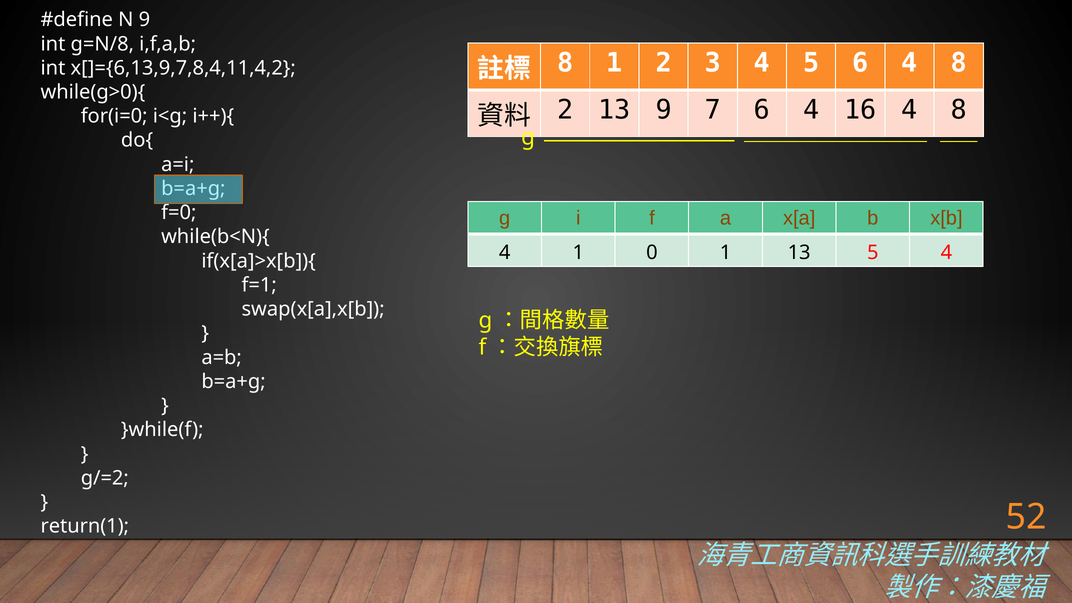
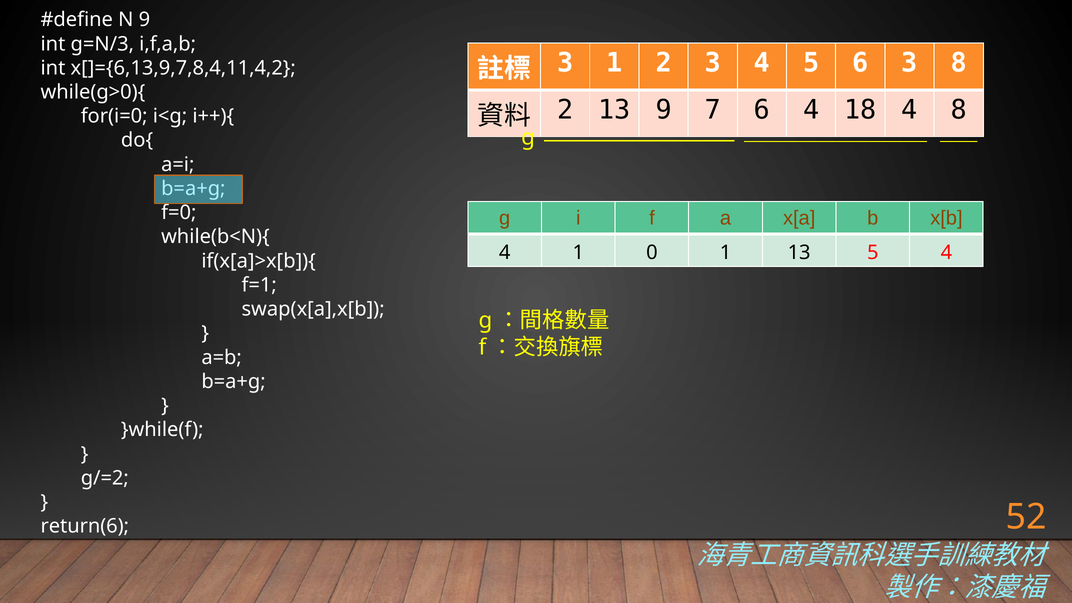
g=N/8: g=N/8 -> g=N/3
8 at (565, 63): 8 -> 3
5 6 4: 4 -> 3
16: 16 -> 18
return(1: return(1 -> return(6
